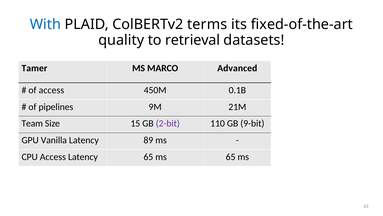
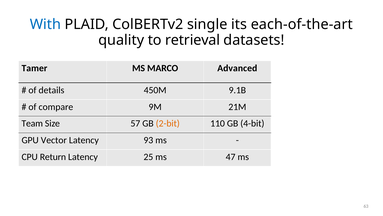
terms: terms -> single
fixed-of-the-art: fixed-of-the-art -> each-of-the-art
of access: access -> details
0.1B: 0.1B -> 9.1B
pipelines: pipelines -> compare
15: 15 -> 57
2-bit colour: purple -> orange
9-bit: 9-bit -> 4-bit
Vanilla: Vanilla -> Vector
89: 89 -> 93
CPU Access: Access -> Return
Latency 65: 65 -> 25
ms 65: 65 -> 47
